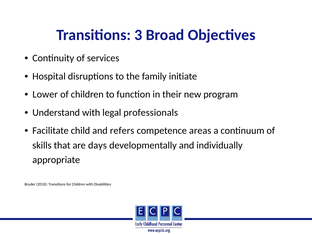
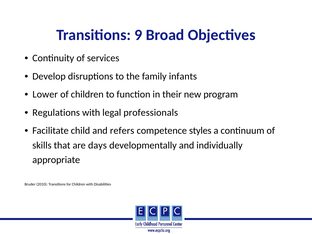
3: 3 -> 9
Hospital: Hospital -> Develop
initiate: initiate -> infants
Understand: Understand -> Regulations
areas: areas -> styles
